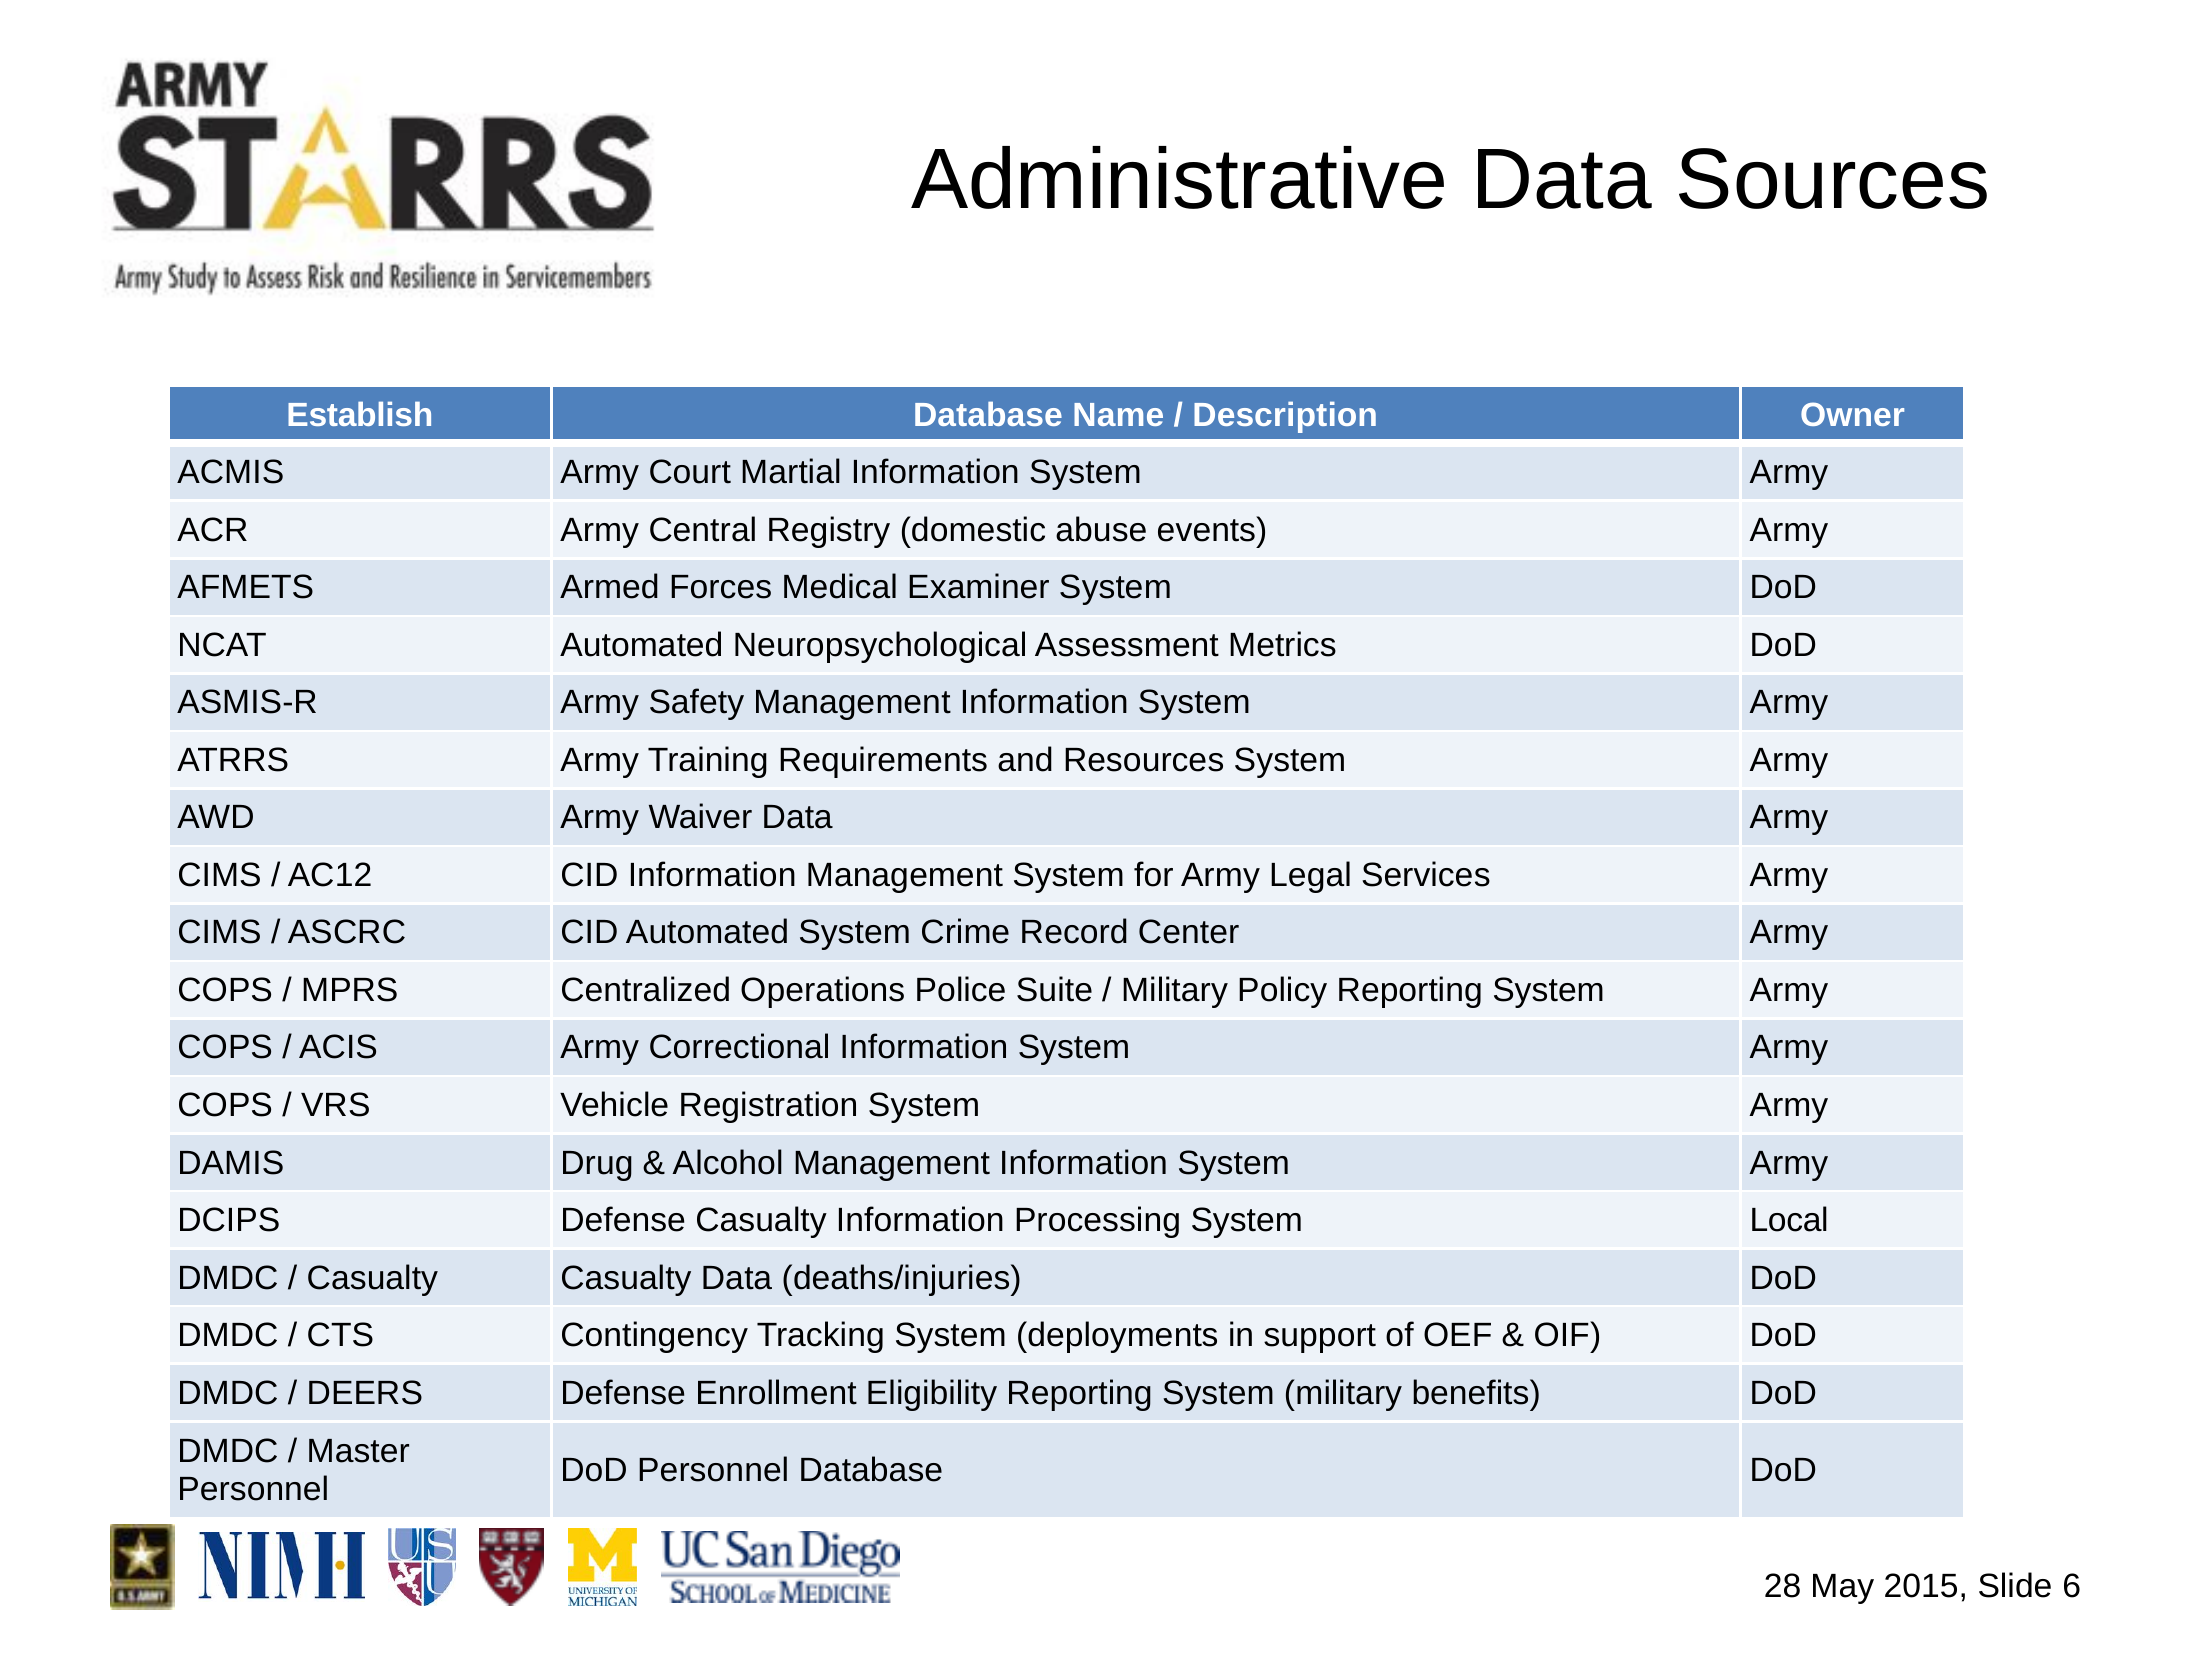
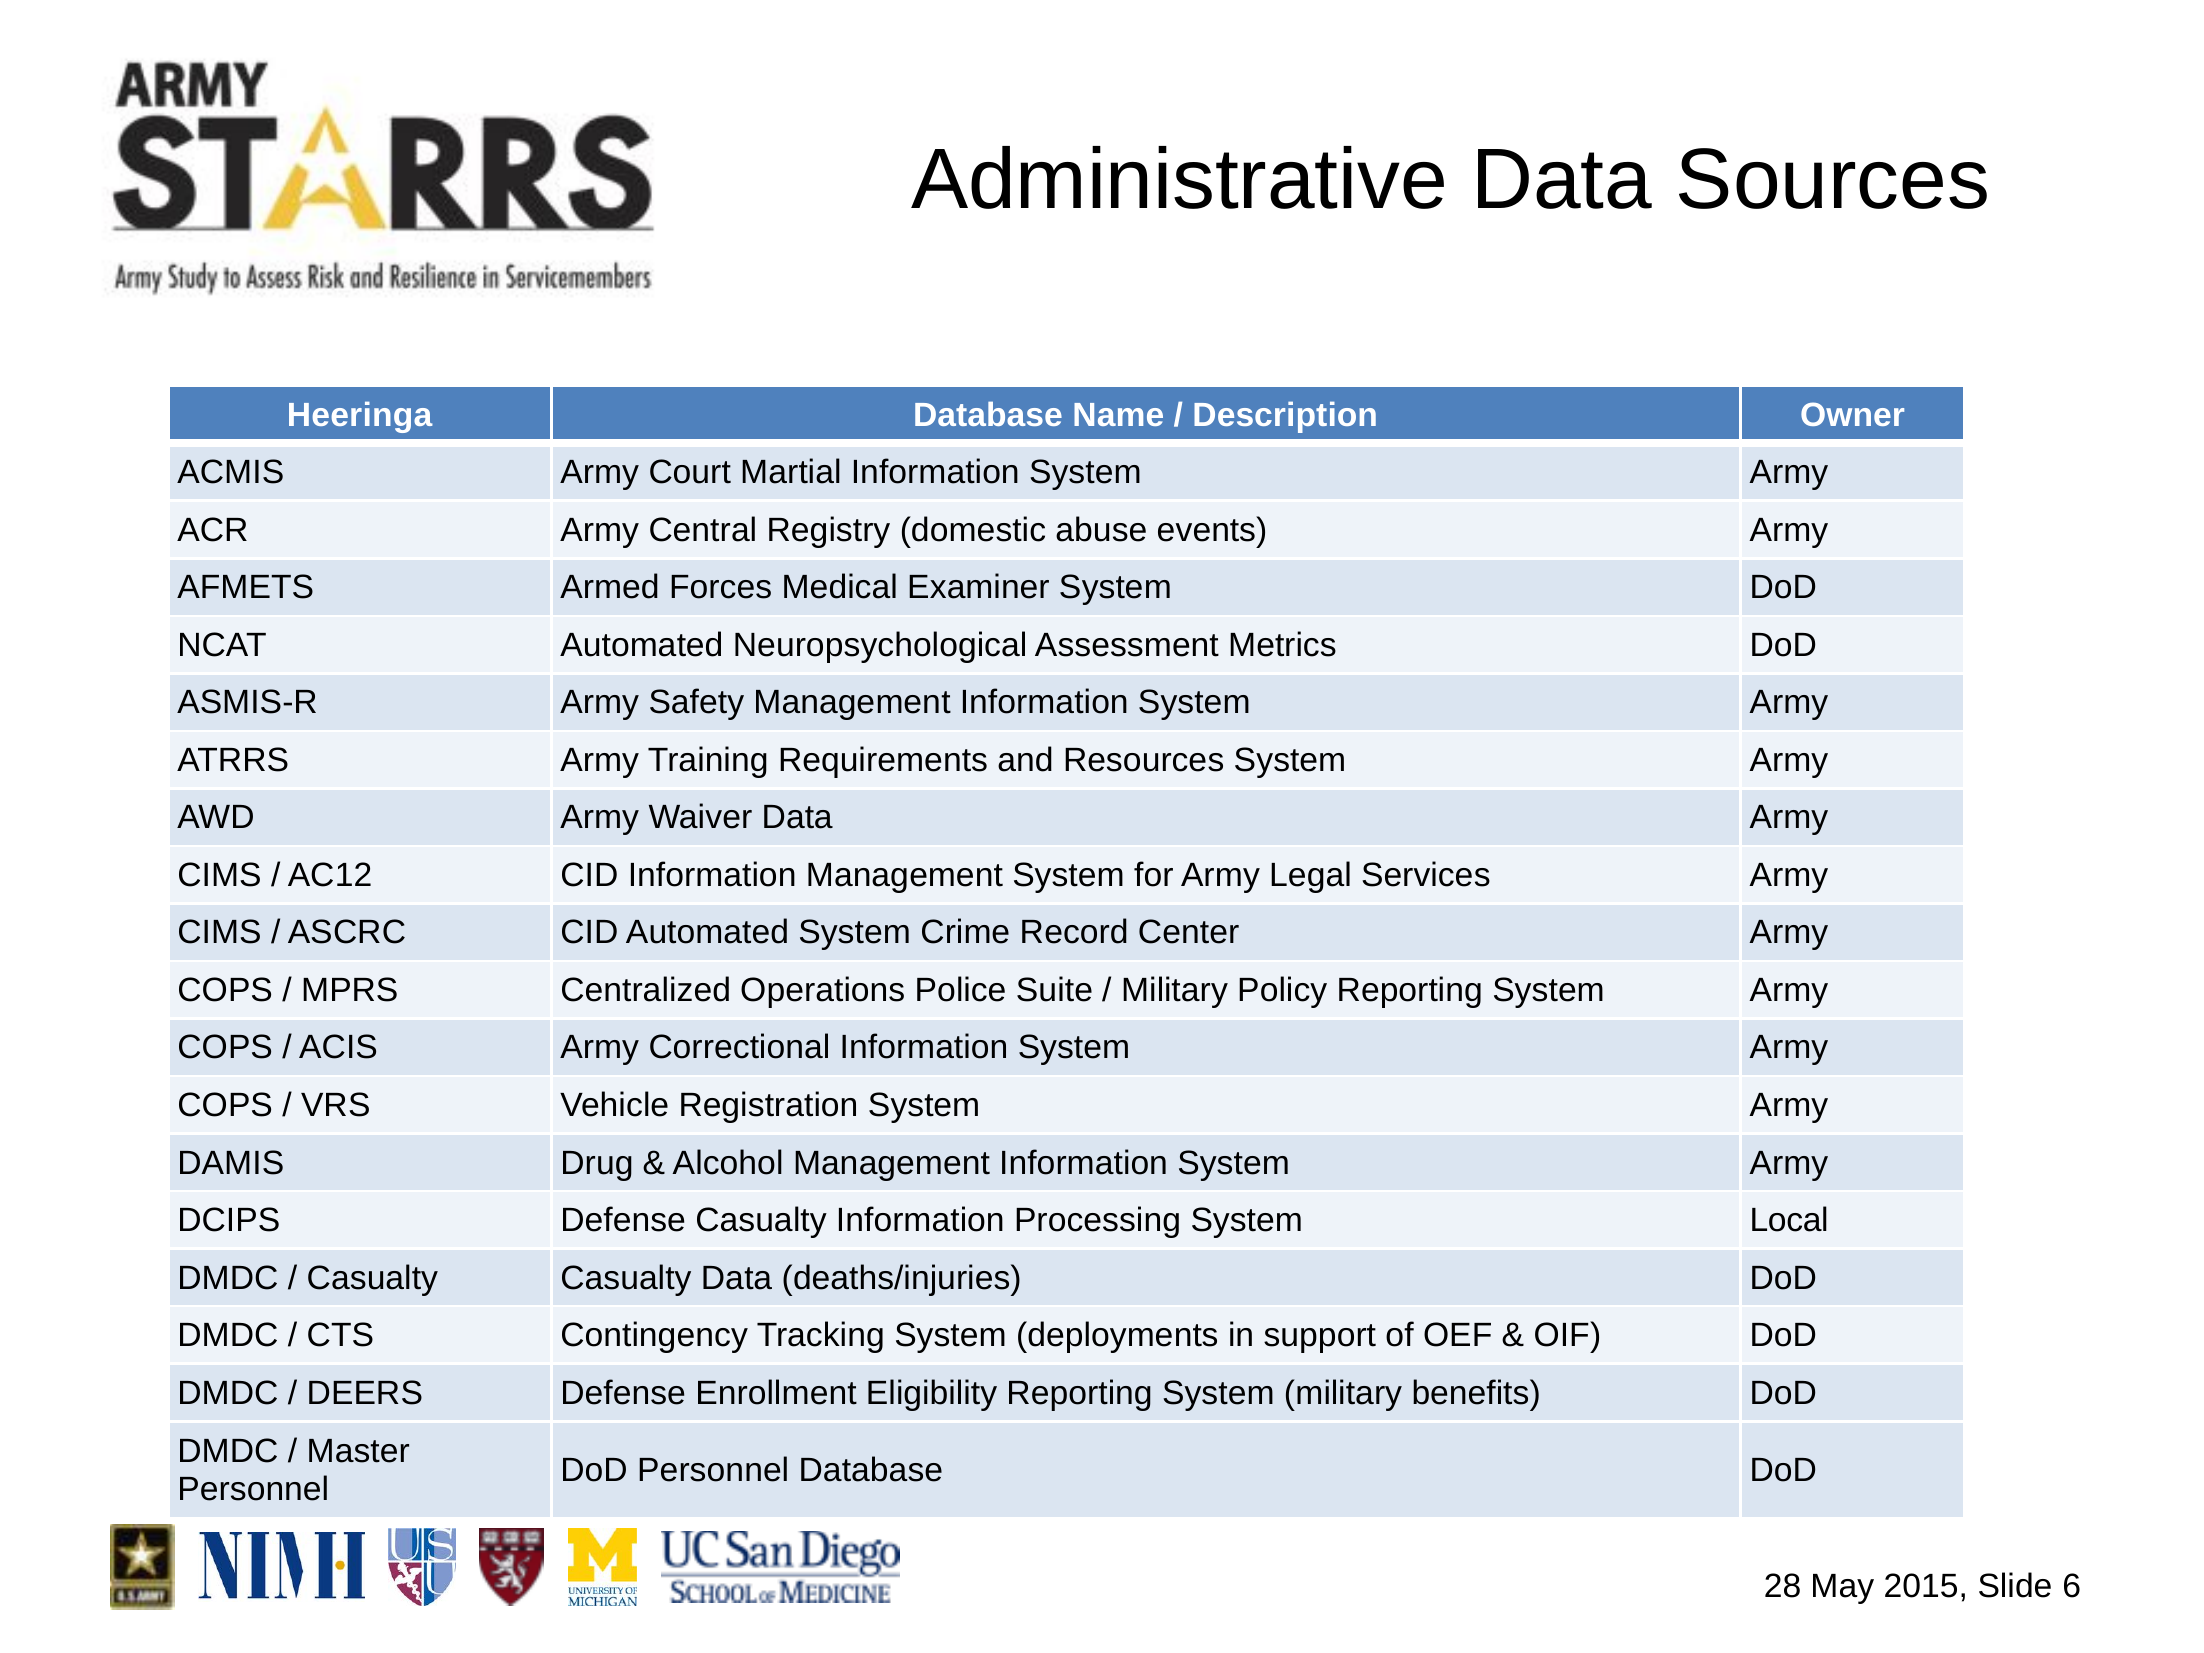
Establish: Establish -> Heeringa
